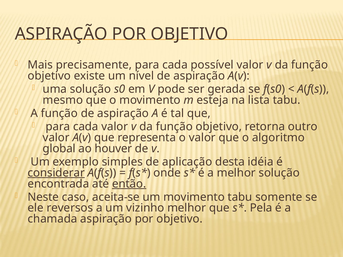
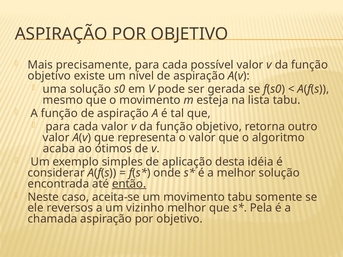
global: global -> acaba
houver: houver -> ótimos
considerar underline: present -> none
